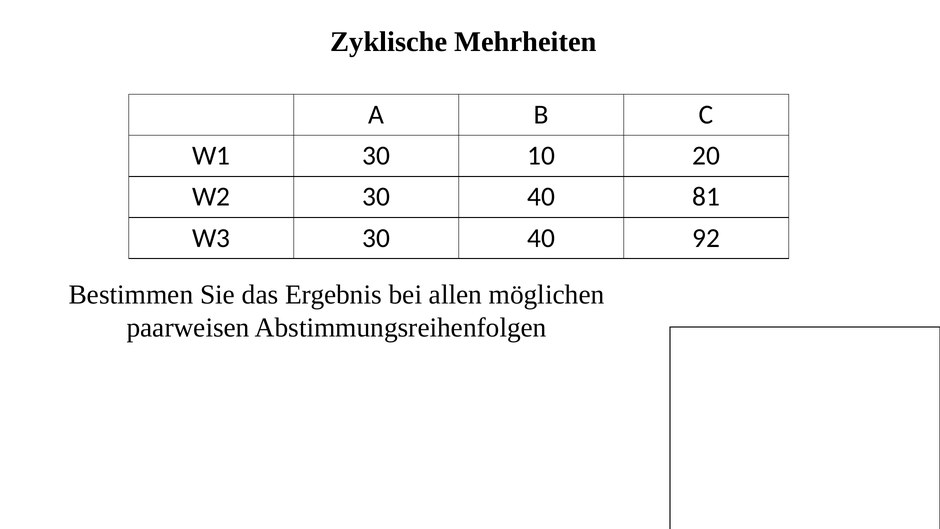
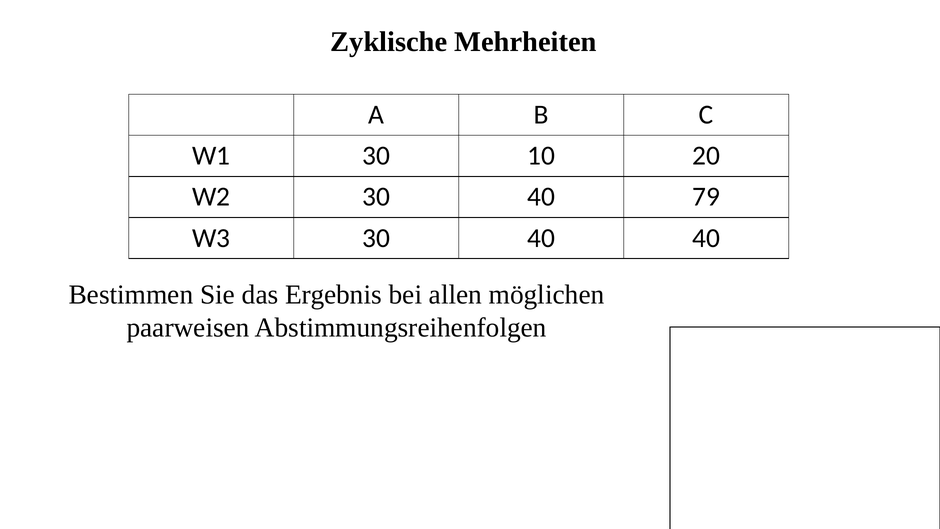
81: 81 -> 79
40 92: 92 -> 40
